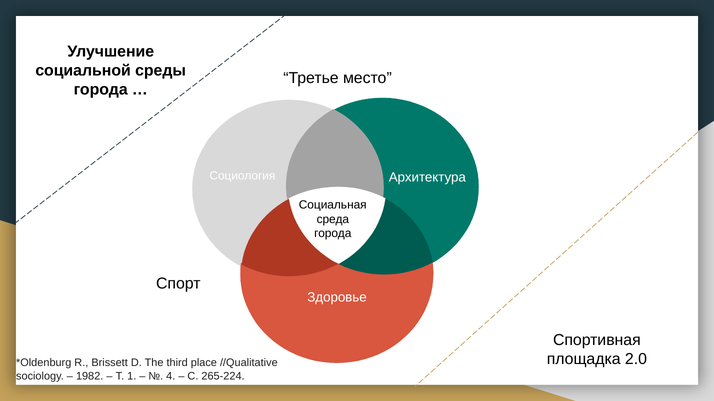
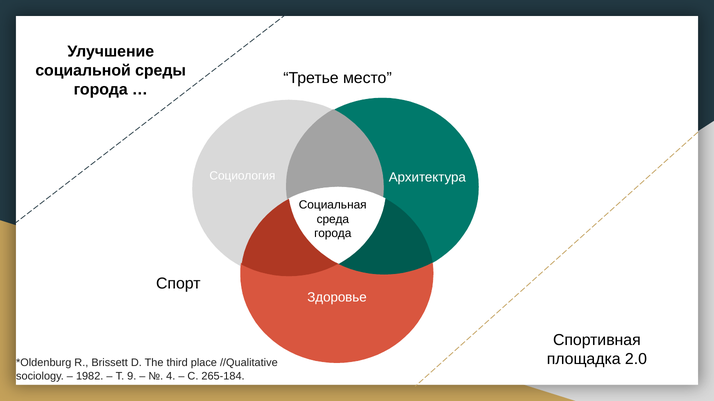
1: 1 -> 9
265-224: 265-224 -> 265-184
